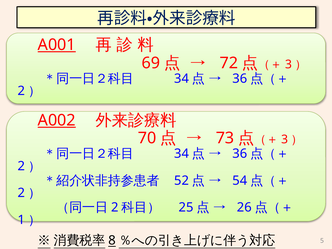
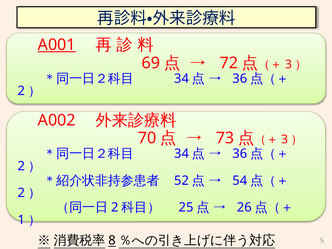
A002 underline: present -> none
